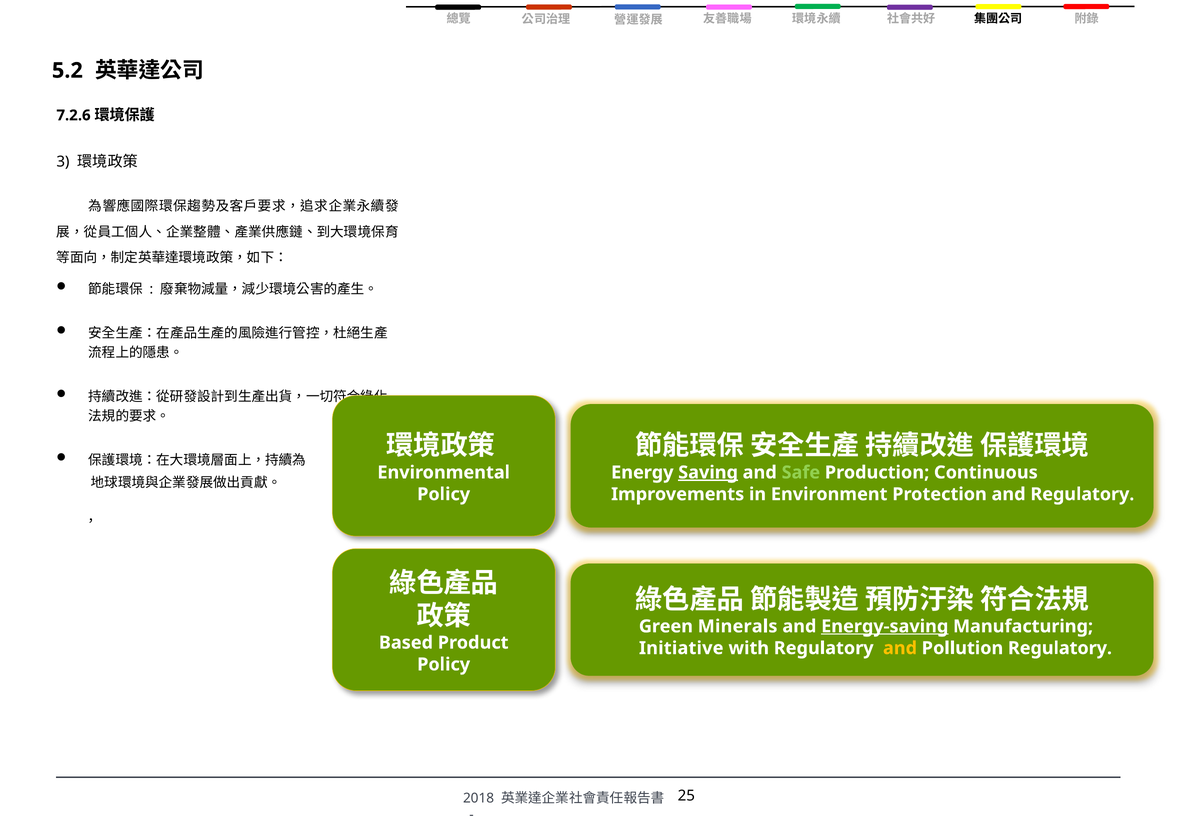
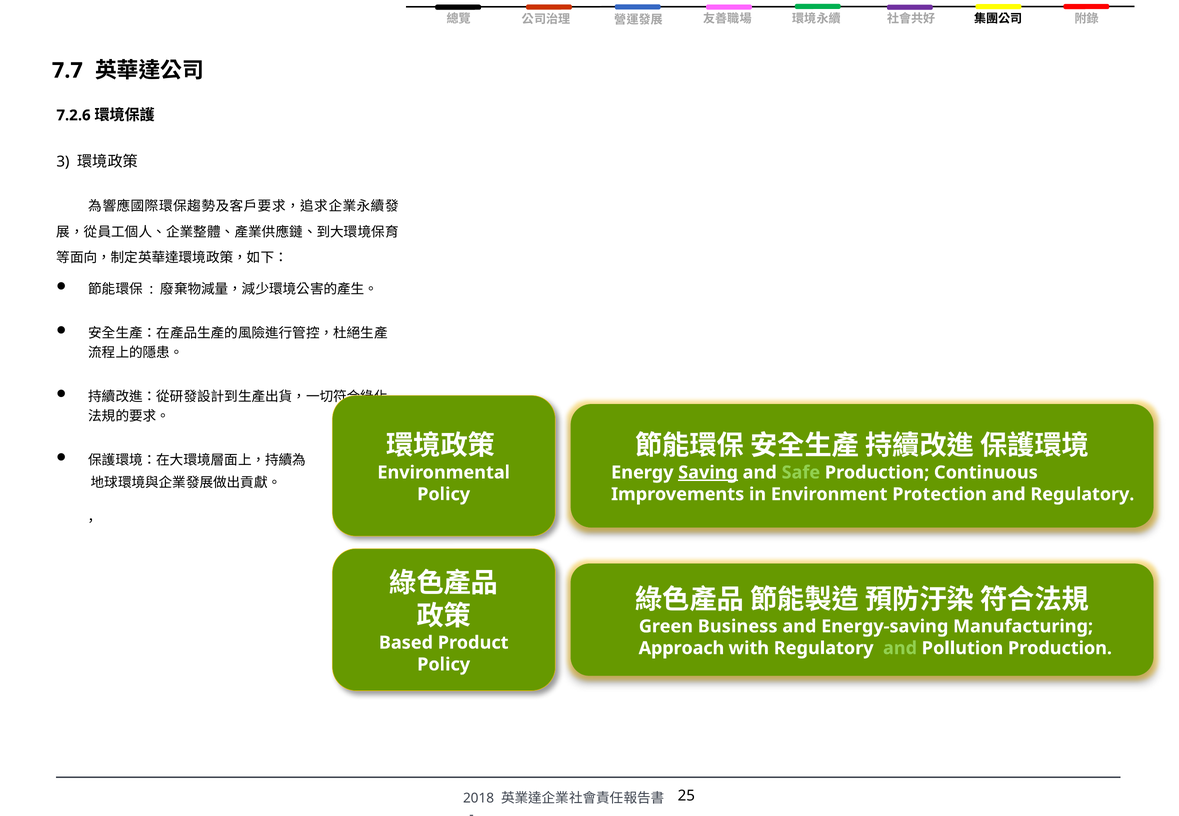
5.2: 5.2 -> 7.7
Minerals: Minerals -> Business
Energy-saving underline: present -> none
Initiative: Initiative -> Approach
and at (900, 648) colour: yellow -> light green
Pollution Regulatory: Regulatory -> Production
